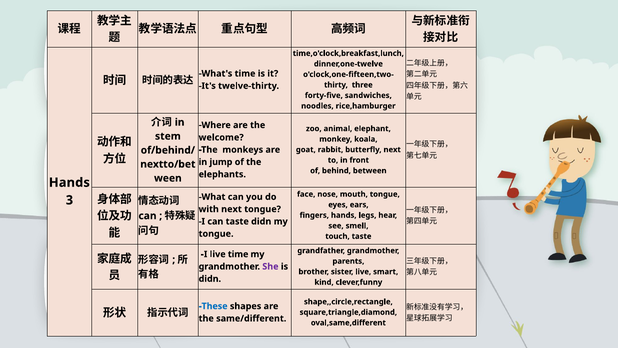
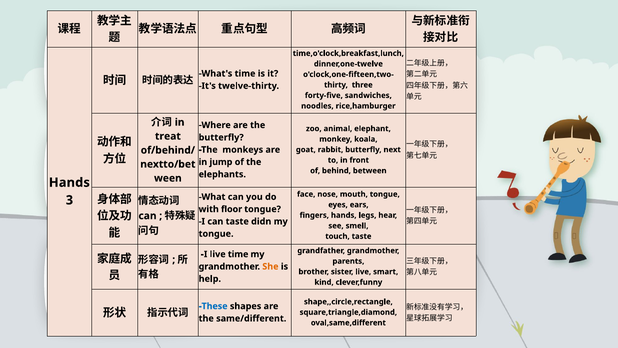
stem: stem -> treat
welcome at (221, 137): welcome -> butterfly
with next: next -> floor
She colour: purple -> orange
didn at (210, 279): didn -> help
